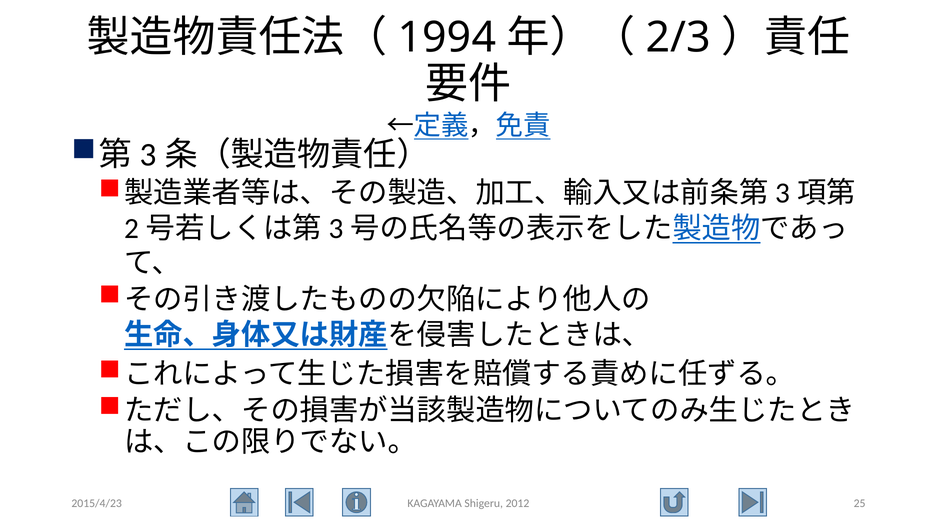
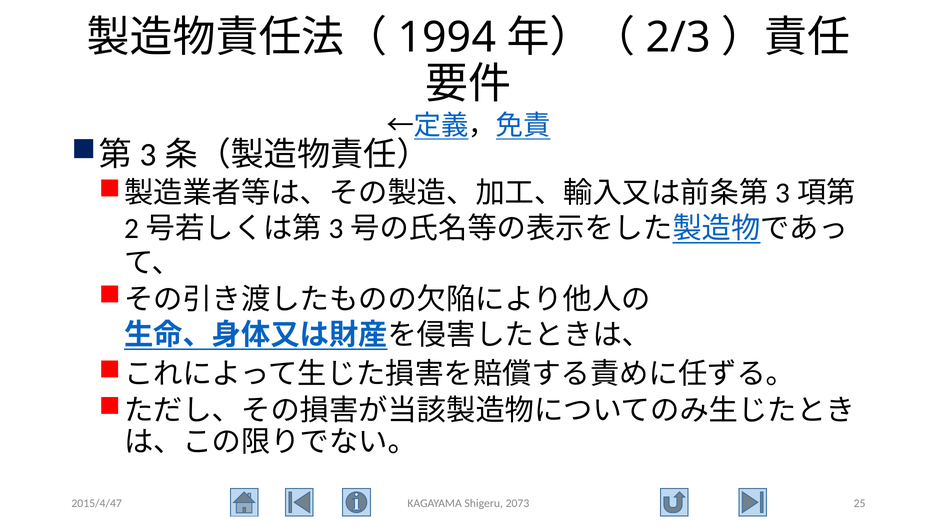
2015/4/23: 2015/4/23 -> 2015/4/47
2012: 2012 -> 2073
